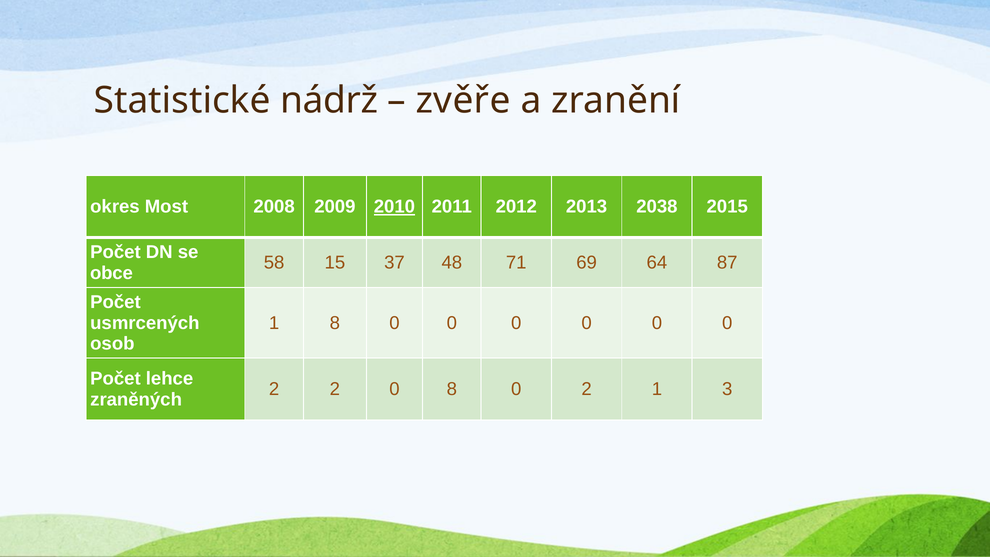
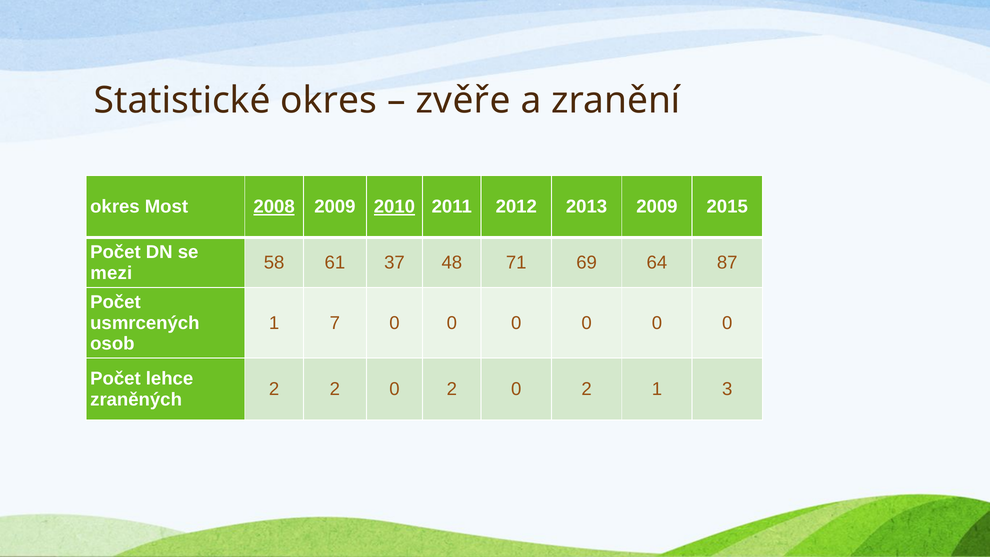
Statistické nádrž: nádrž -> okres
2008 underline: none -> present
2013 2038: 2038 -> 2009
15: 15 -> 61
obce: obce -> mezi
1 8: 8 -> 7
2 2 0 8: 8 -> 2
